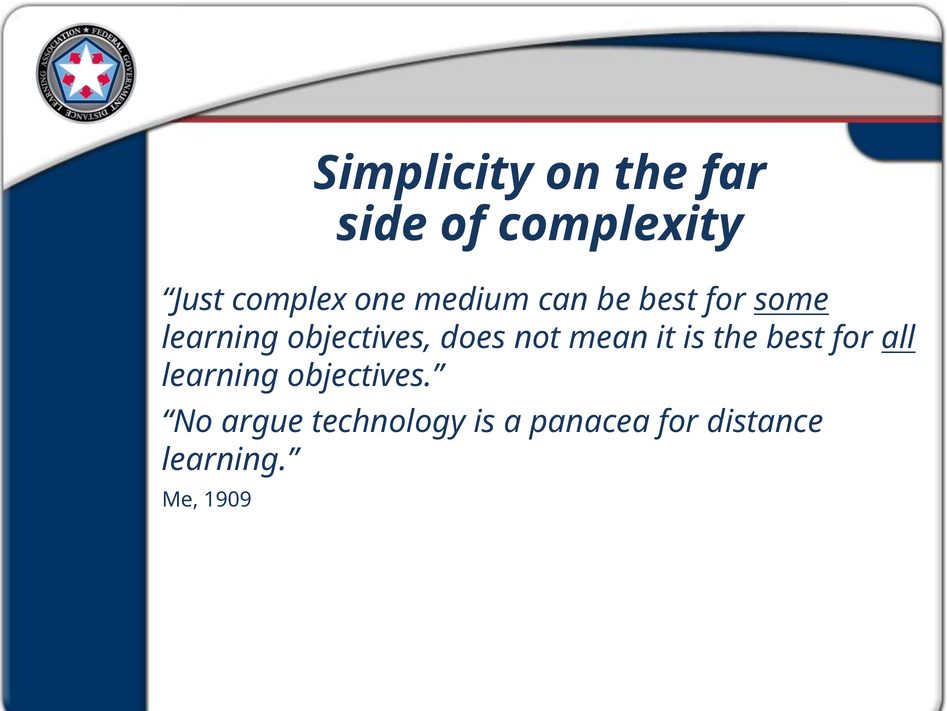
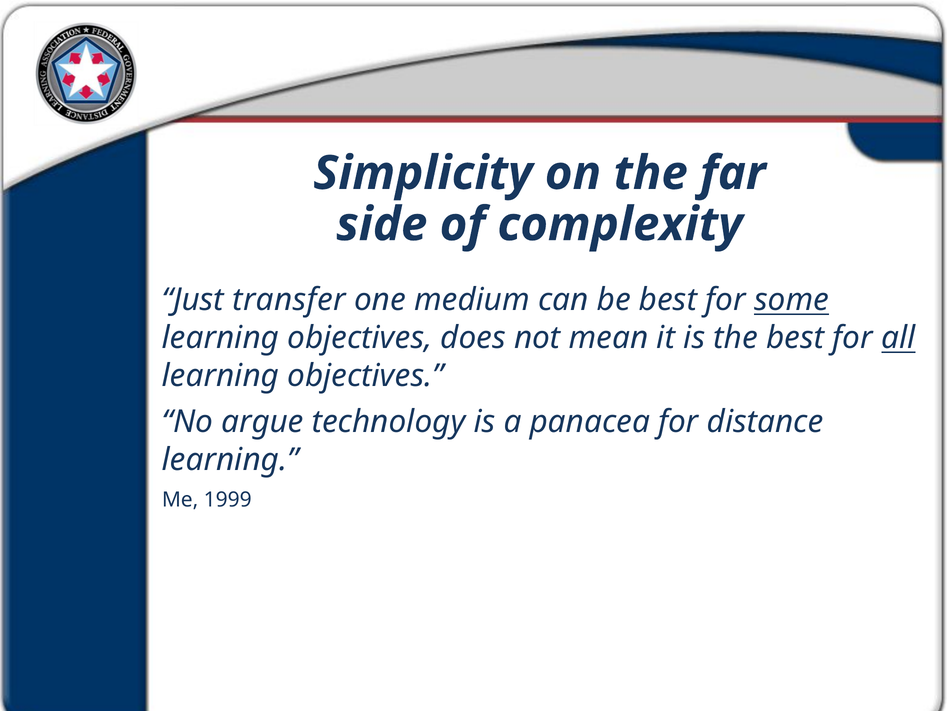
complex: complex -> transfer
1909: 1909 -> 1999
